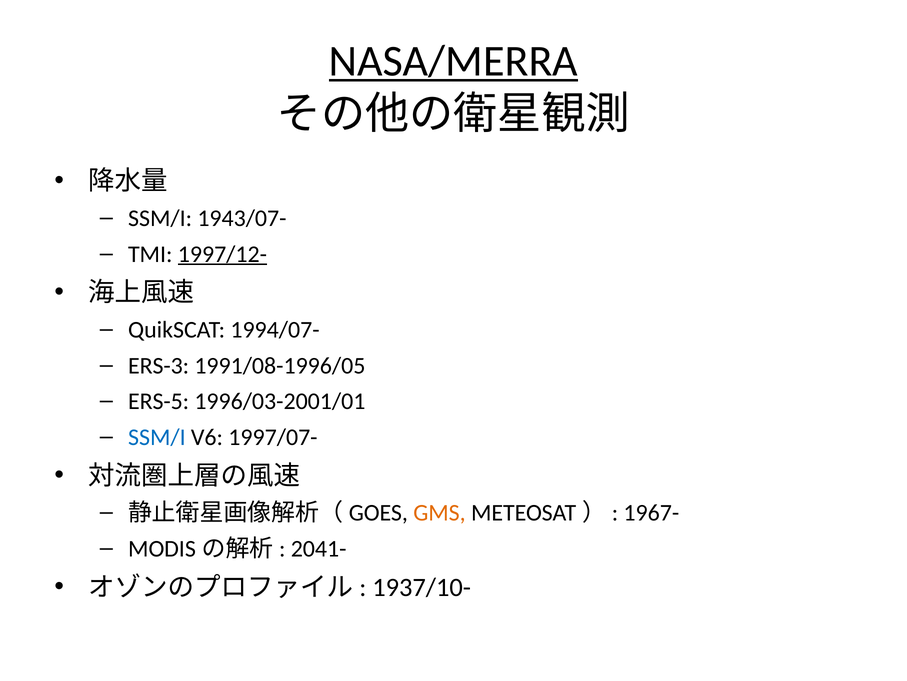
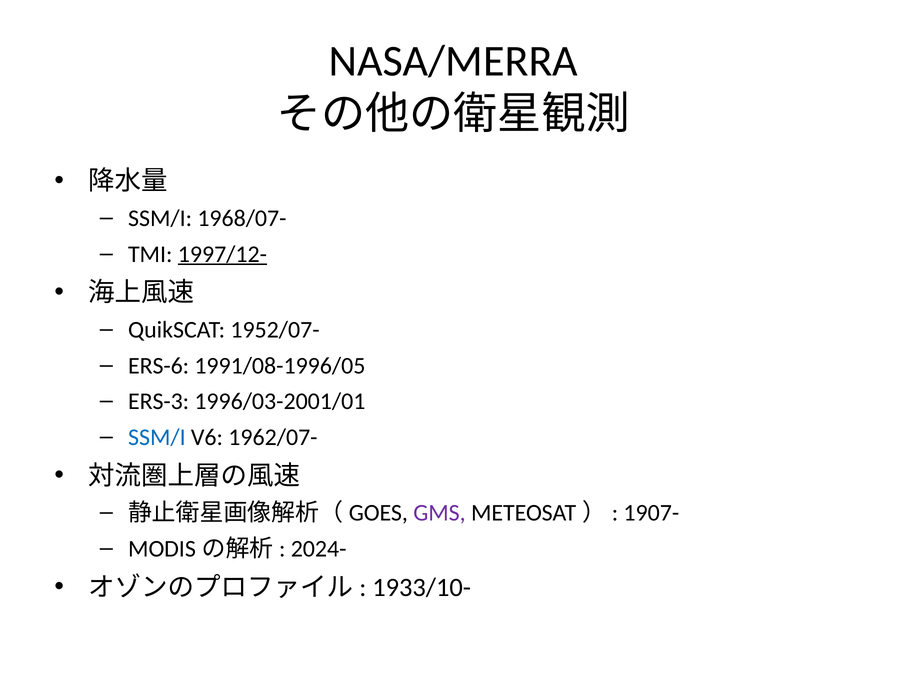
NASA/MERRA underline: present -> none
1943/07-: 1943/07- -> 1968/07-
1994/07-: 1994/07- -> 1952/07-
ERS-3: ERS-3 -> ERS-6
ERS-5: ERS-5 -> ERS-3
1997/07-: 1997/07- -> 1962/07-
GMS colour: orange -> purple
1967-: 1967- -> 1907-
2041-: 2041- -> 2024-
1937/10-: 1937/10- -> 1933/10-
